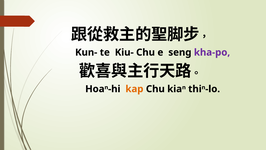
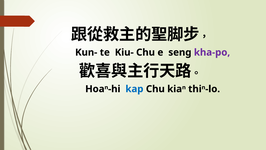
kap colour: orange -> blue
